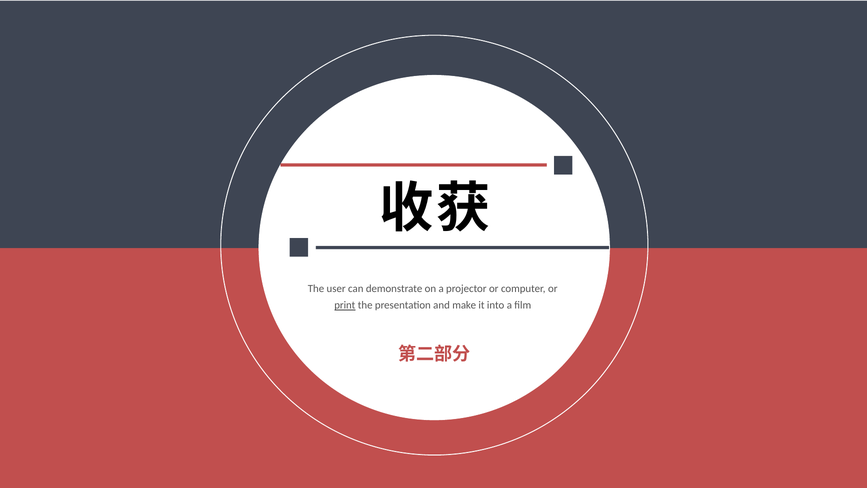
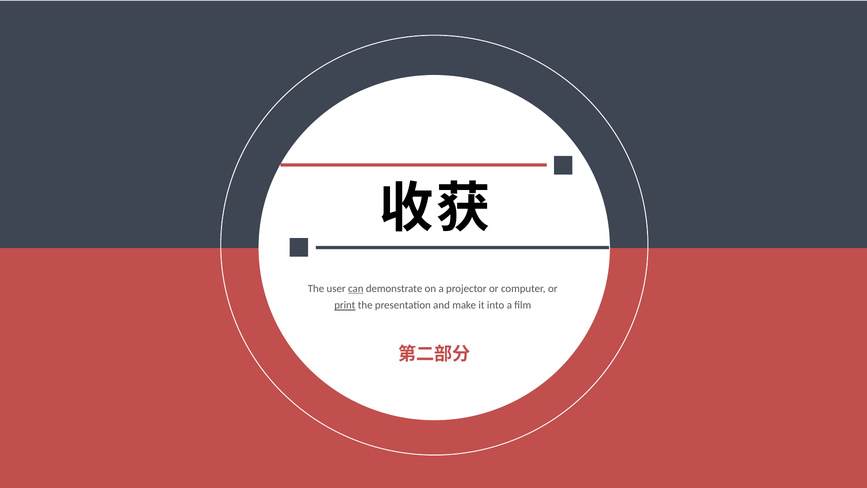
can underline: none -> present
